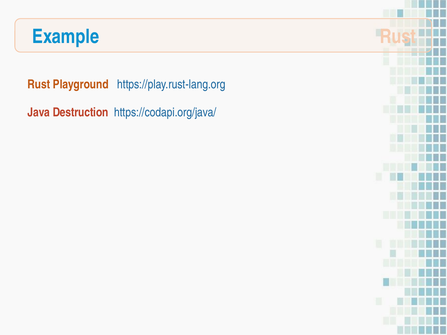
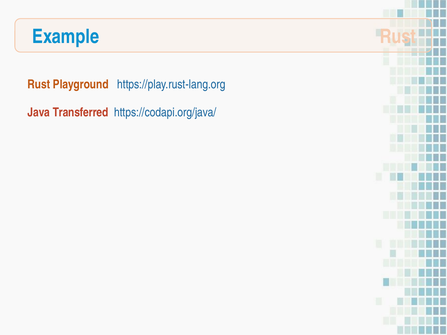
Destruction: Destruction -> Transferred
